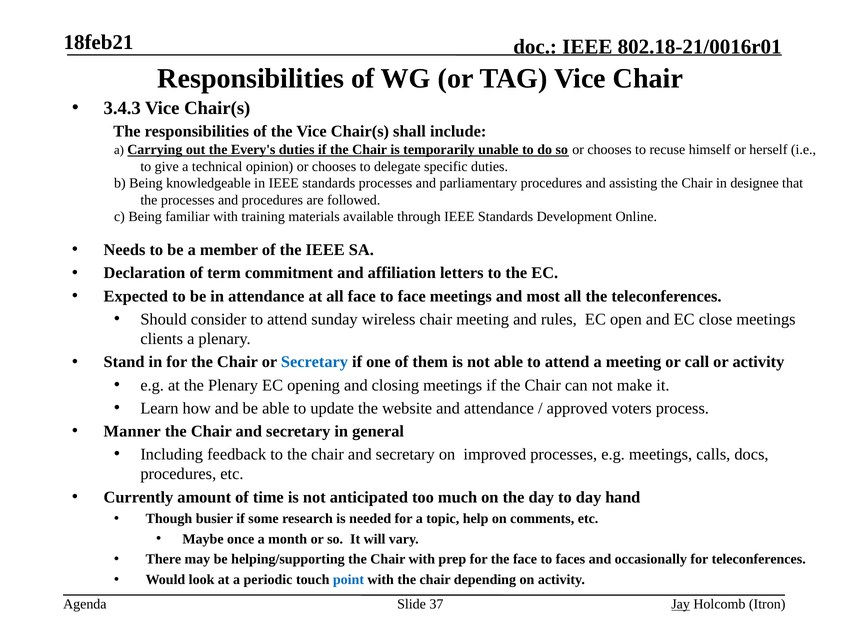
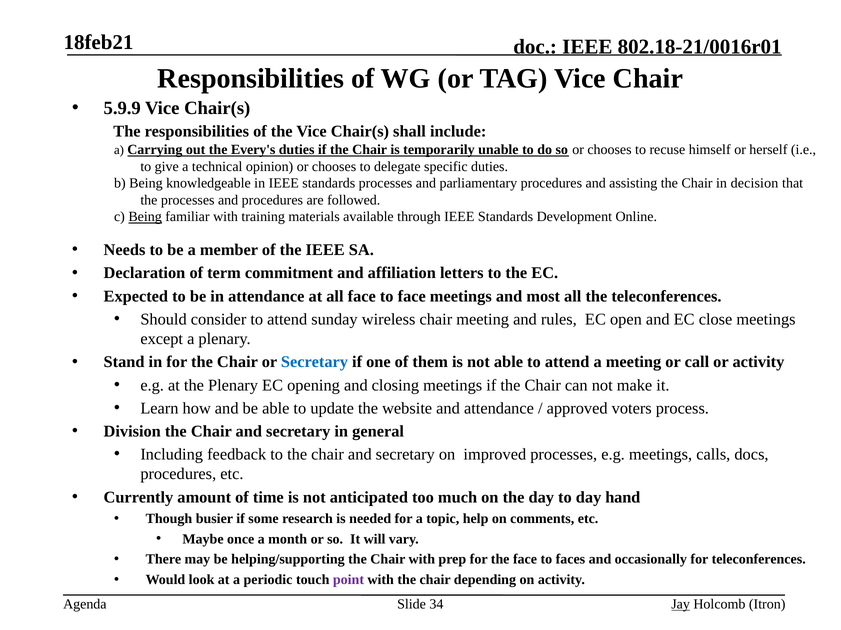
3.4.3: 3.4.3 -> 5.9.9
designee: designee -> decision
Being at (145, 217) underline: none -> present
clients: clients -> except
Manner: Manner -> Division
point colour: blue -> purple
37: 37 -> 34
